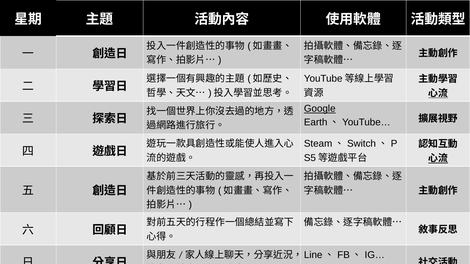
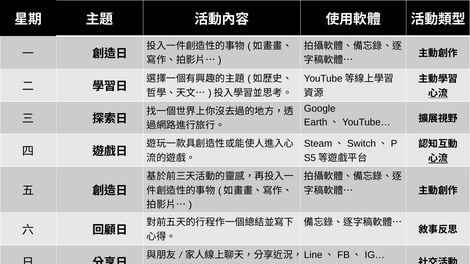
Google underline: present -> none
